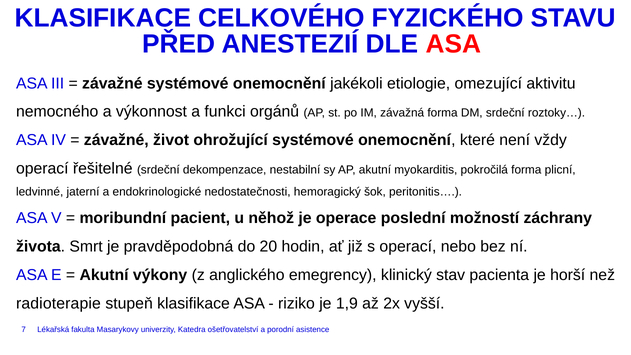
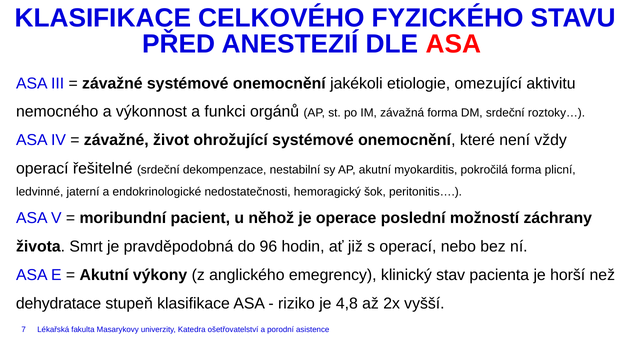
20: 20 -> 96
radioterapie: radioterapie -> dehydratace
1,9: 1,9 -> 4,8
